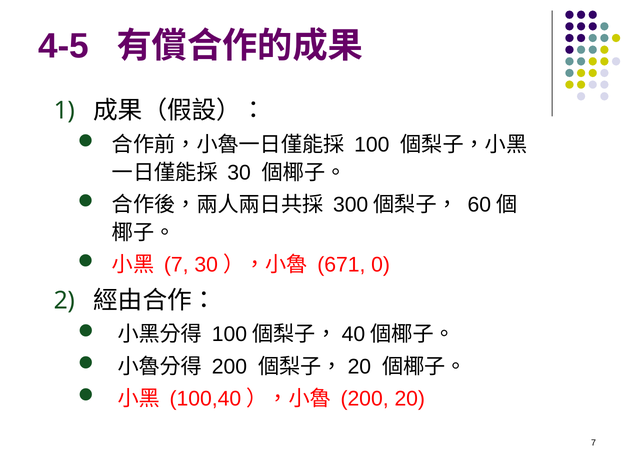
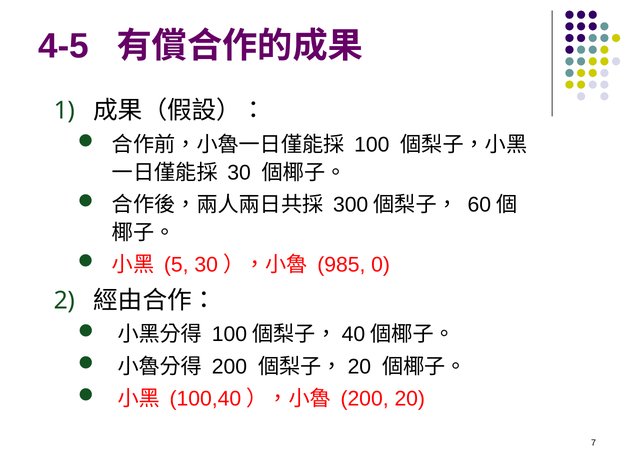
7 at (176, 265): 7 -> 5
671: 671 -> 985
